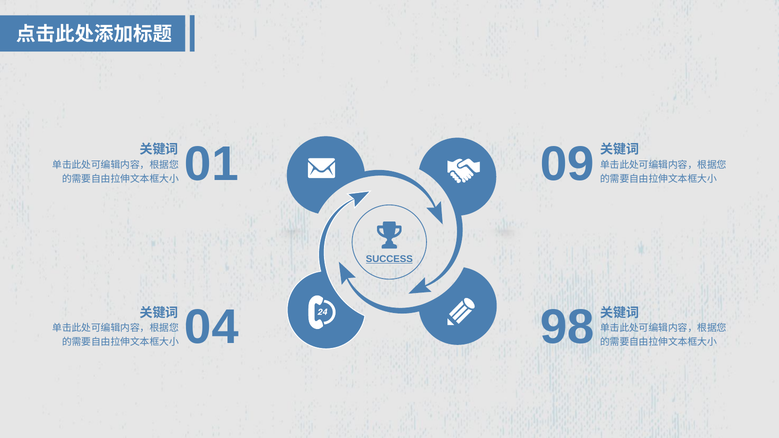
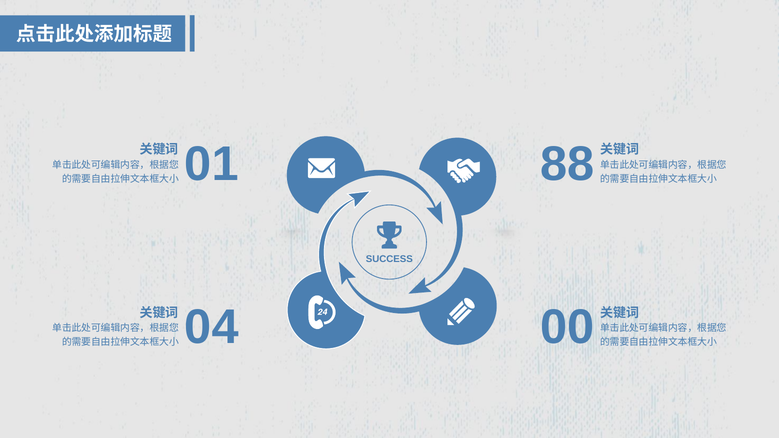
09: 09 -> 88
SUCCESS underline: present -> none
98: 98 -> 00
